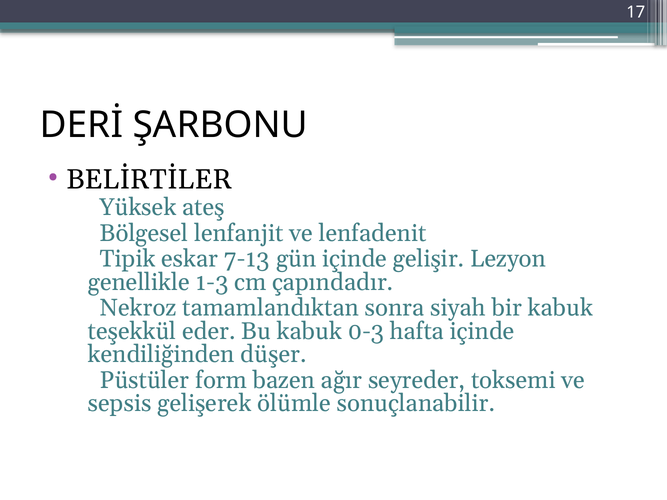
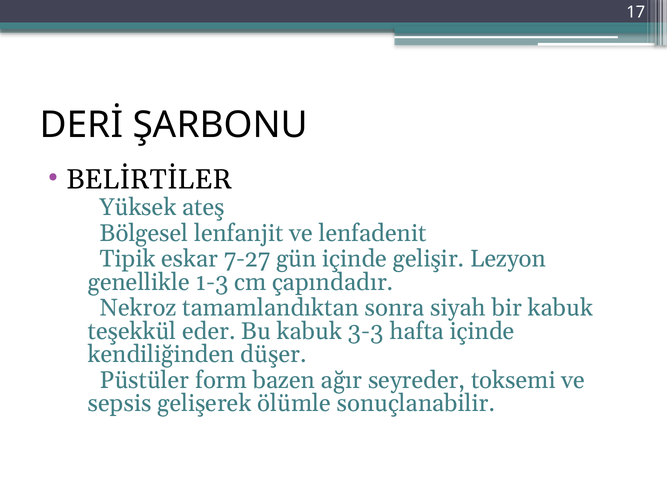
7-13: 7-13 -> 7-27
0-3: 0-3 -> 3-3
